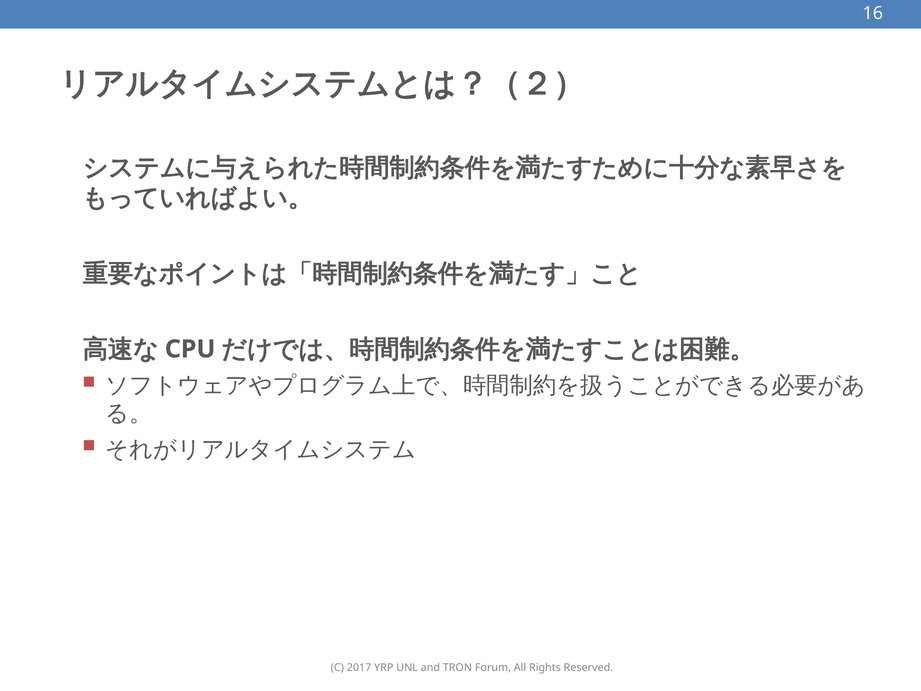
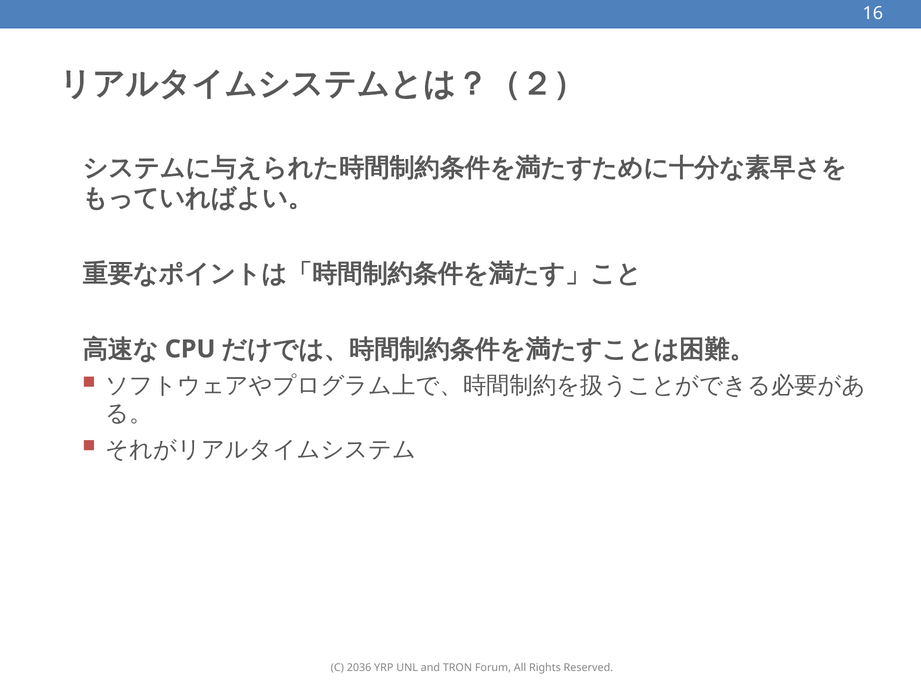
2017: 2017 -> 2036
